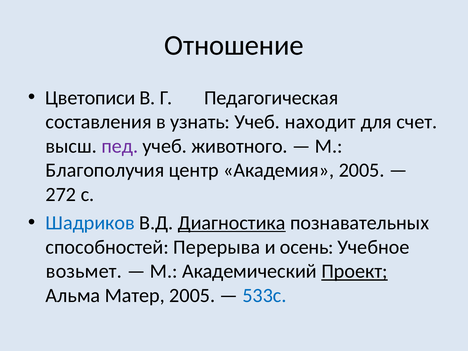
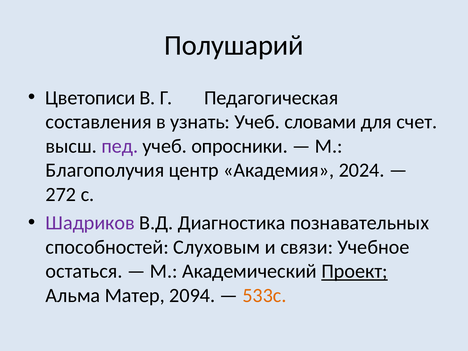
Отношение: Отношение -> Полушарий
находит: находит -> словами
животного: животного -> опросники
Академия 2005: 2005 -> 2024
Шадриков colour: blue -> purple
Диагностика underline: present -> none
Перерыва: Перерыва -> Слуховым
осень: осень -> связи
возьмет: возьмет -> остаться
Матер 2005: 2005 -> 2094
533с colour: blue -> orange
